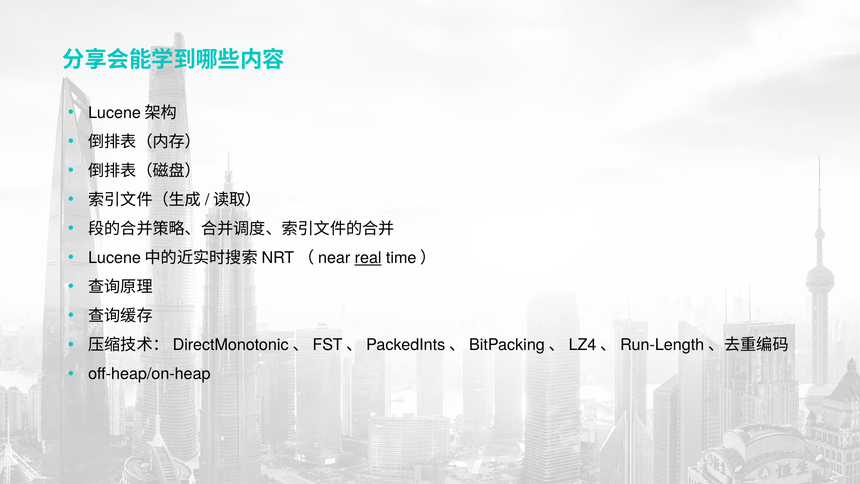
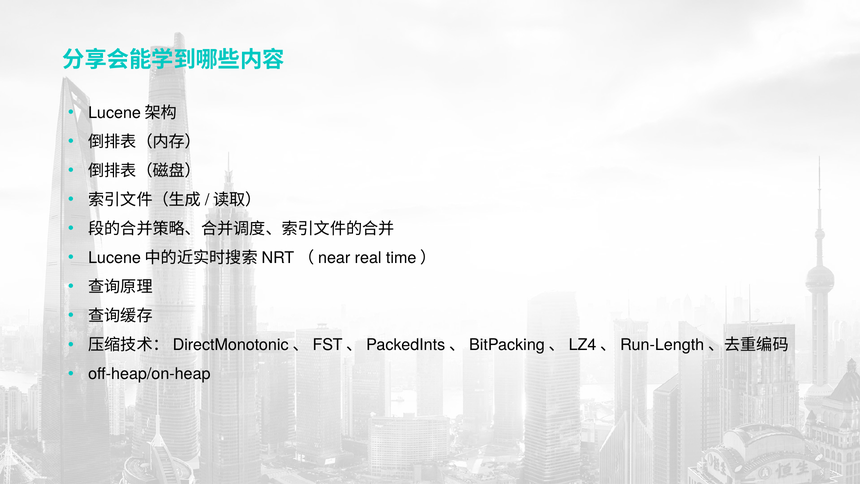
real underline: present -> none
